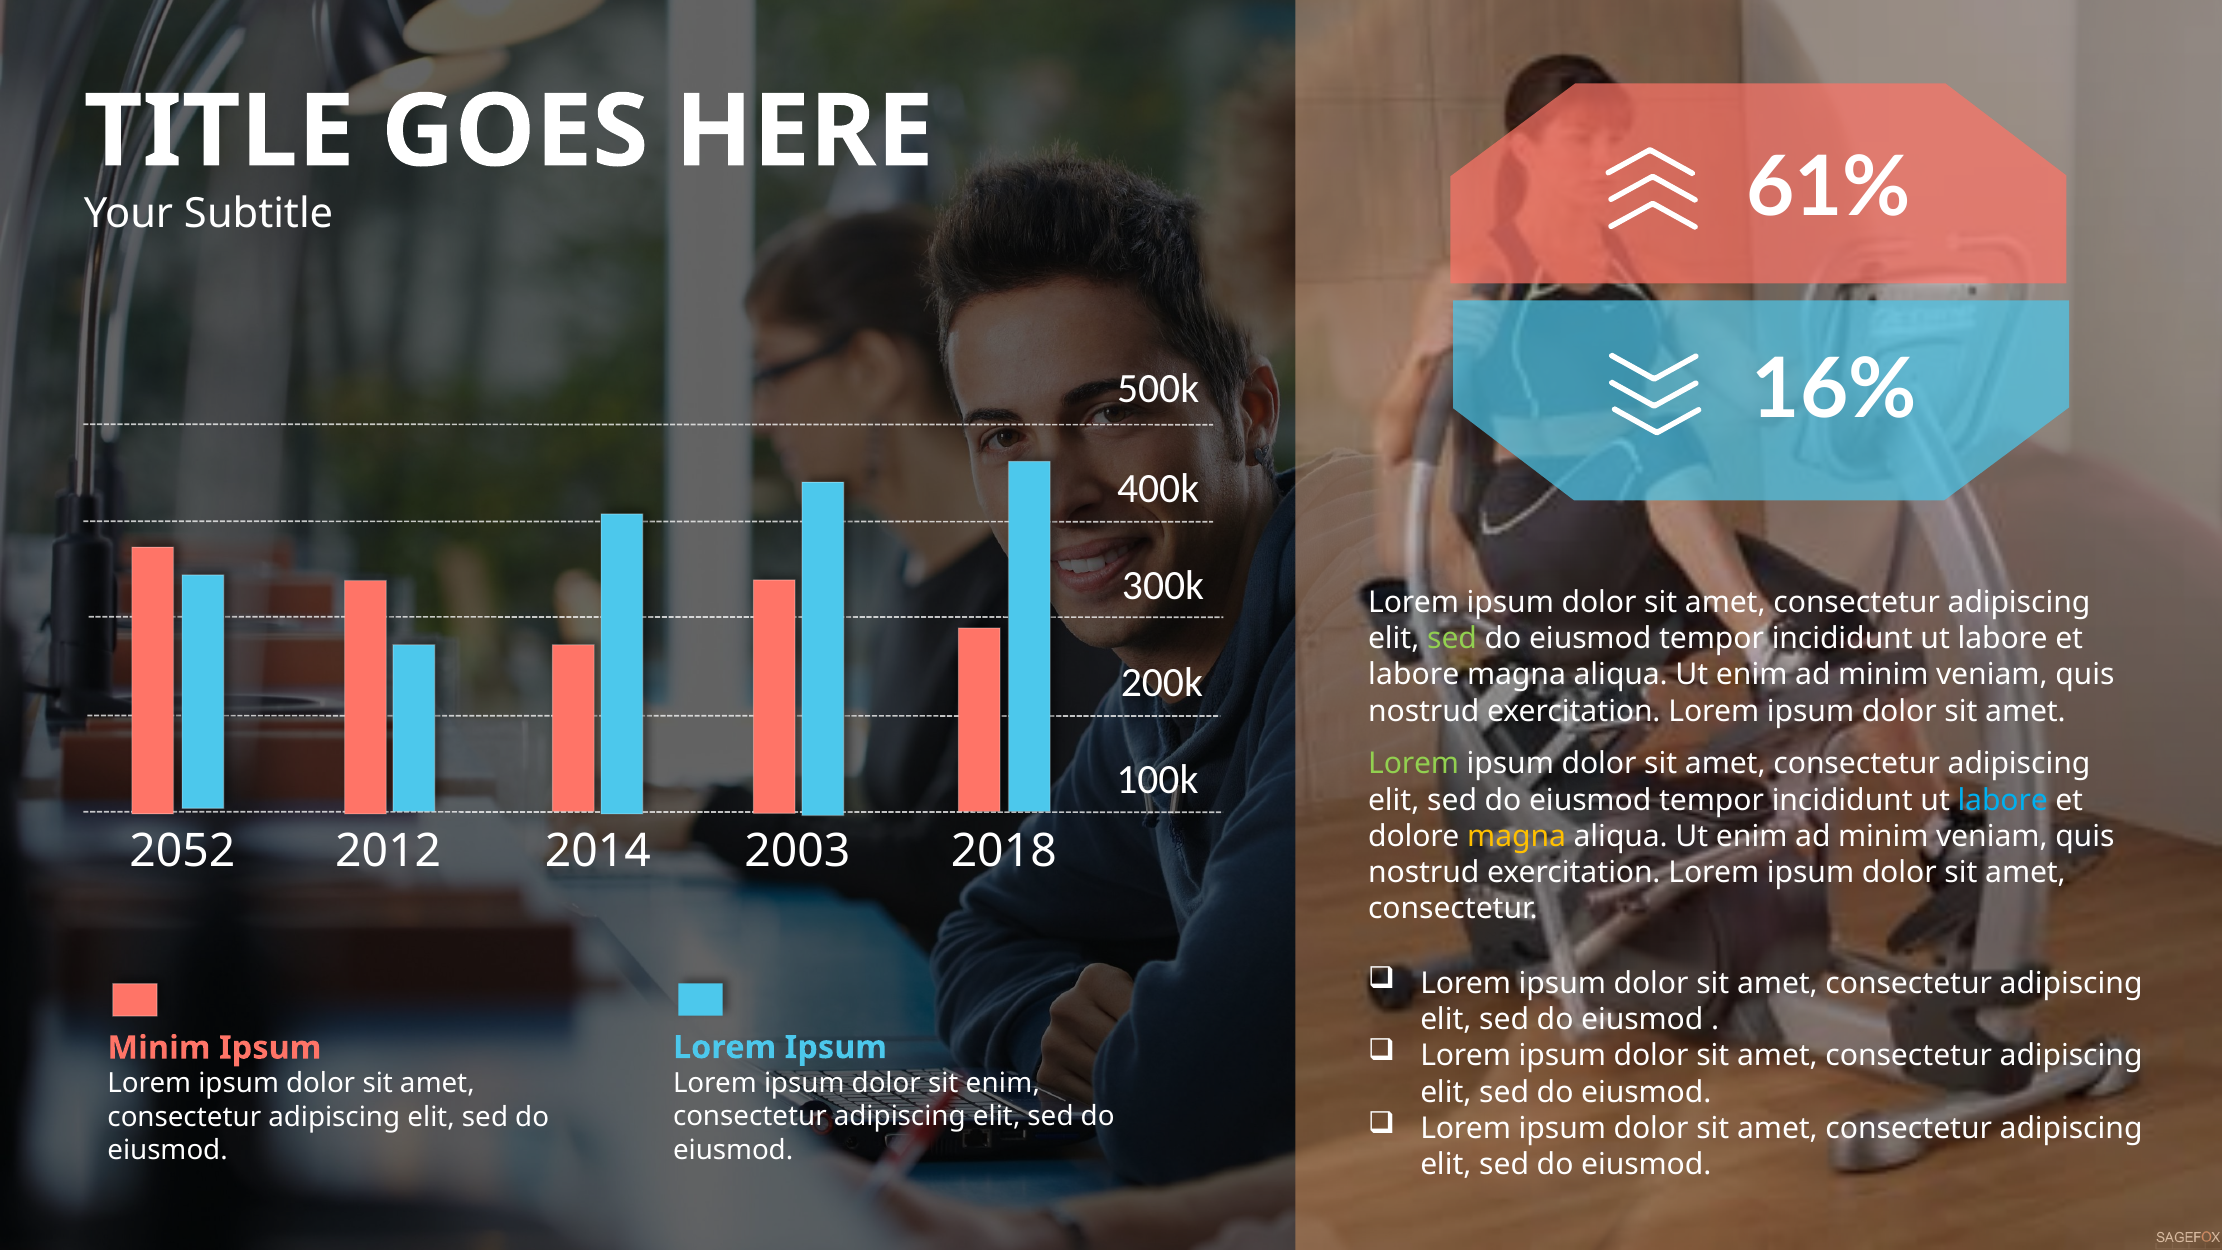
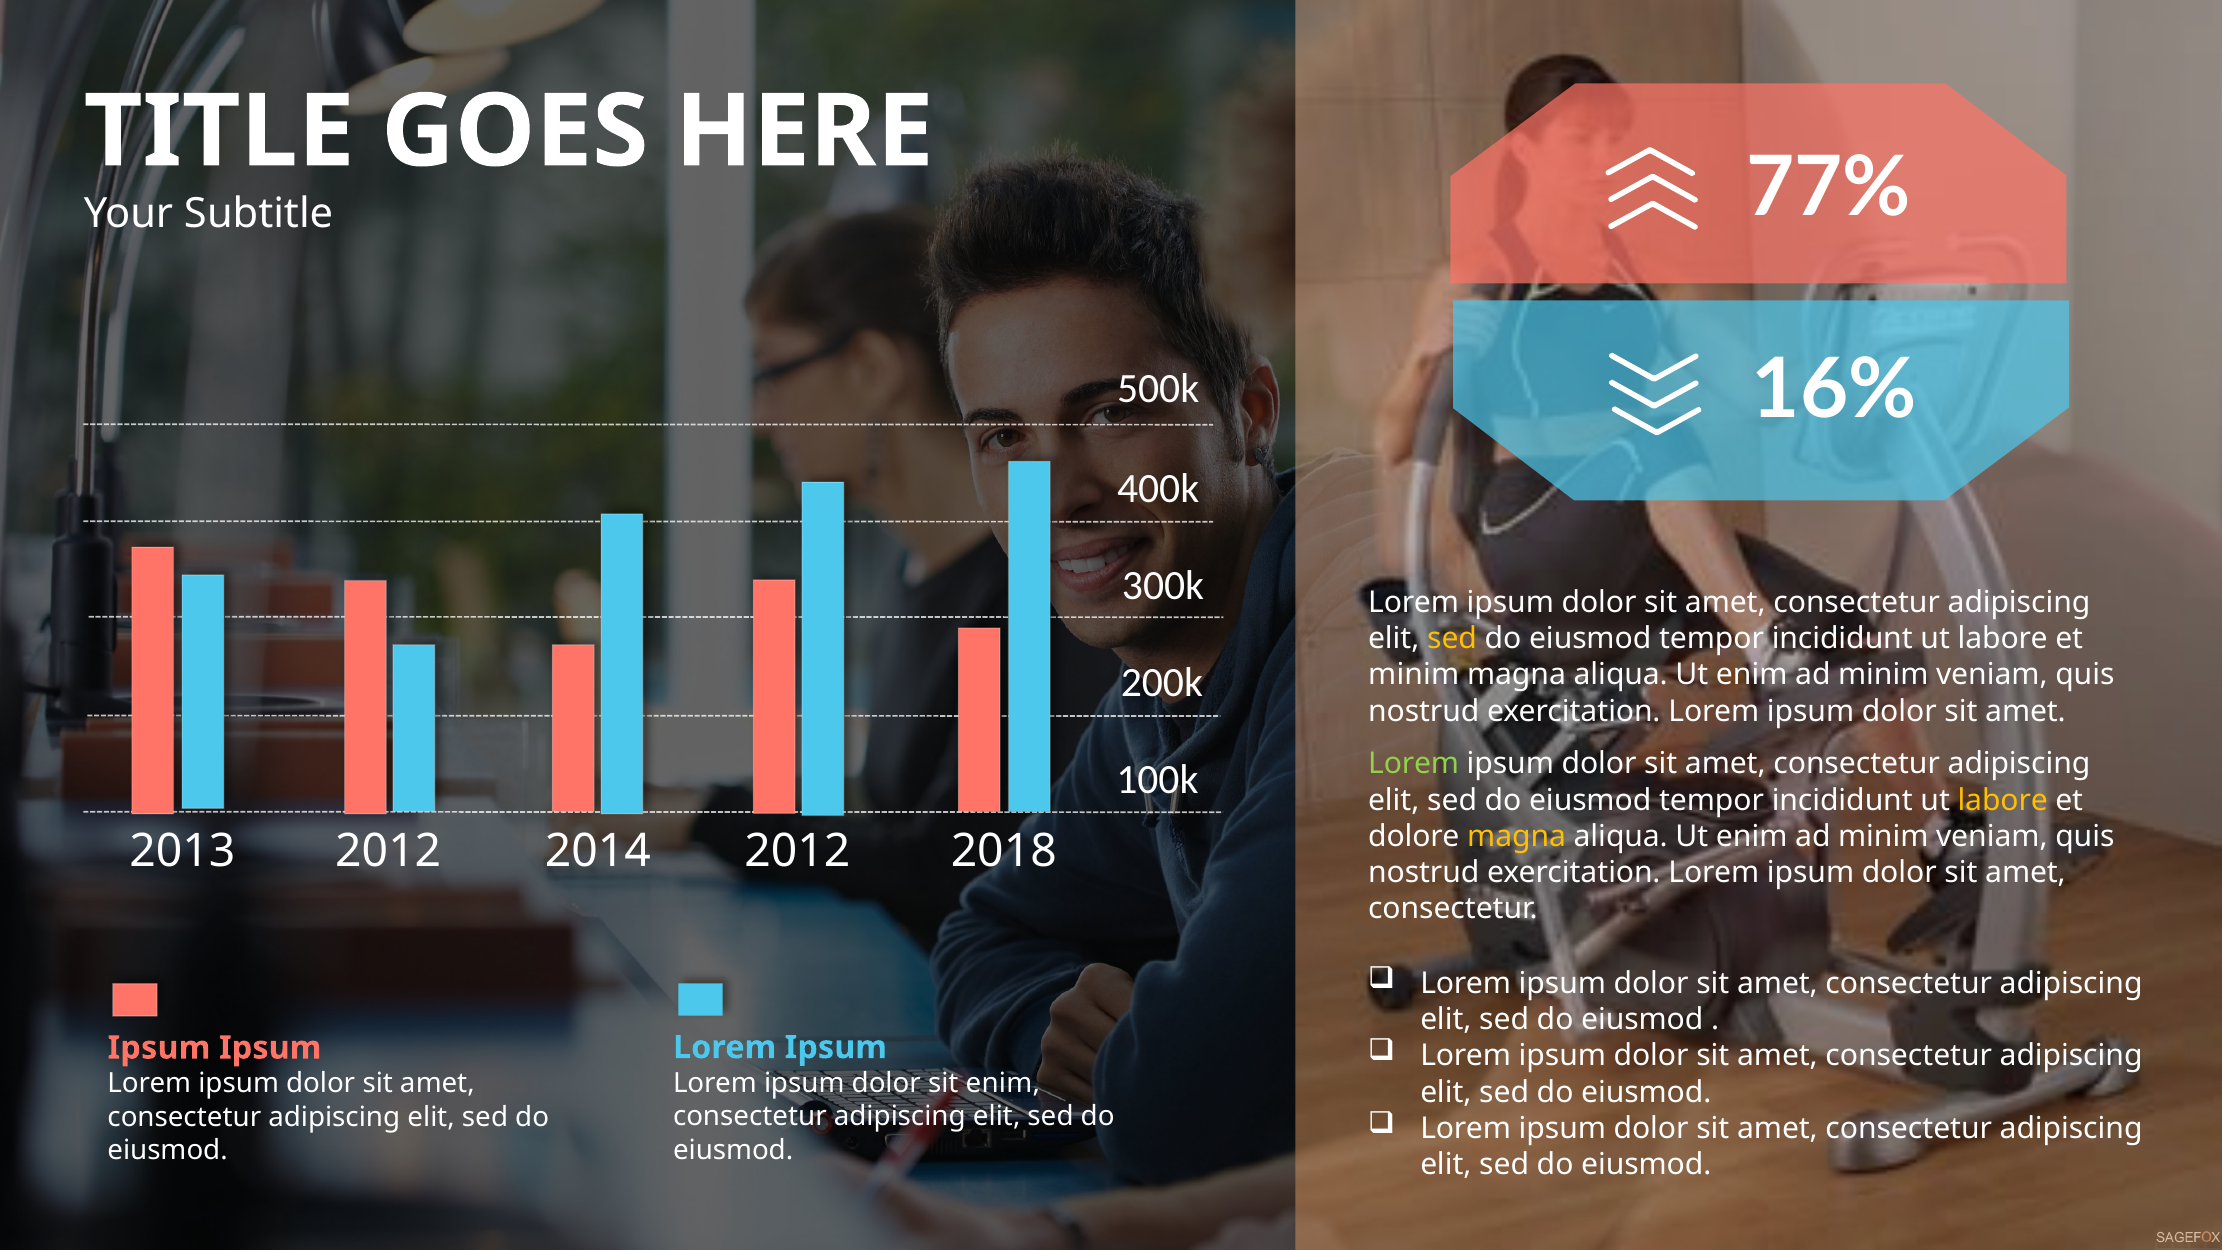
61%: 61% -> 77%
sed at (1452, 639) colour: light green -> yellow
labore at (1414, 675): labore -> minim
labore at (2003, 800) colour: light blue -> yellow
2052: 2052 -> 2013
2014 2003: 2003 -> 2012
Minim at (159, 1048): Minim -> Ipsum
